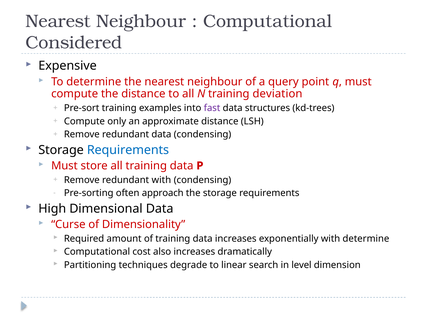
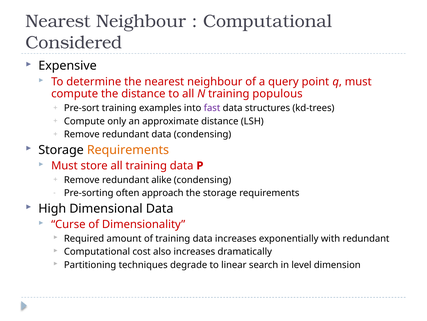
deviation: deviation -> populous
Requirements at (128, 150) colour: blue -> orange
redundant with: with -> alike
with determine: determine -> redundant
